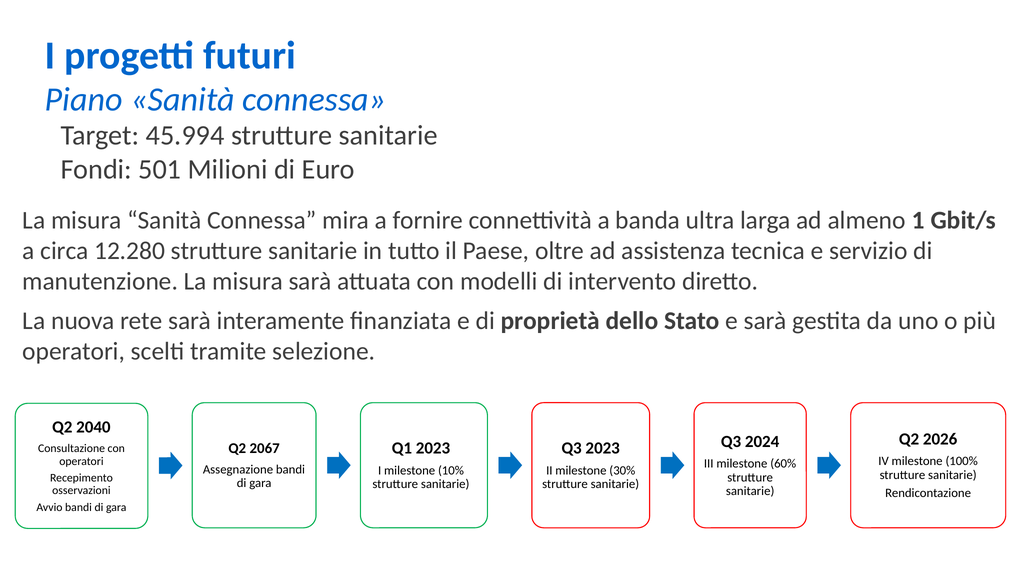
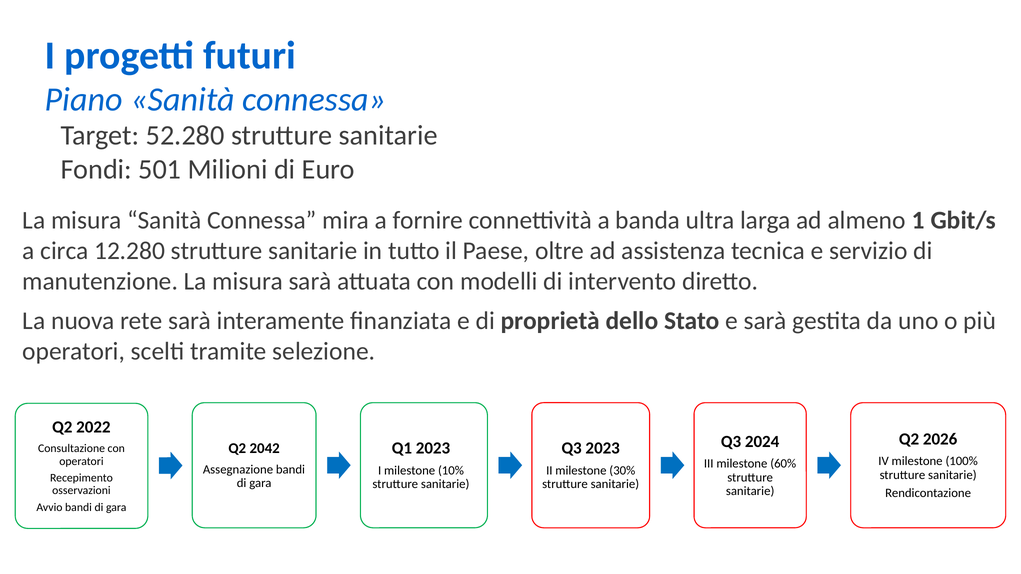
45.994: 45.994 -> 52.280
2040: 2040 -> 2022
2067: 2067 -> 2042
